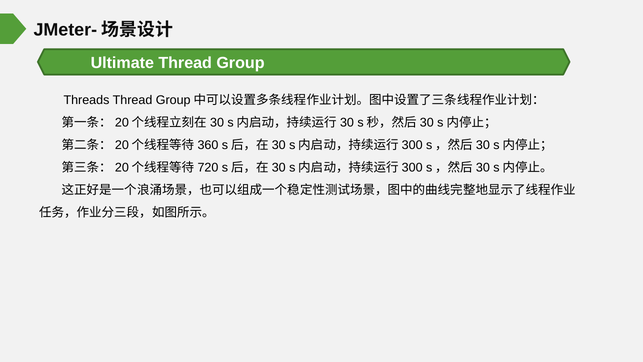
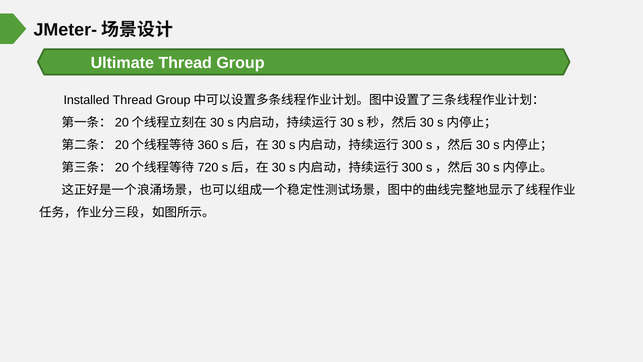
Threads: Threads -> Installed
